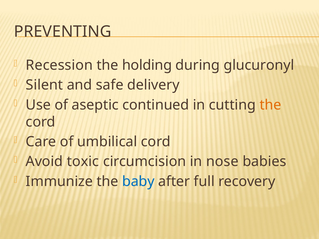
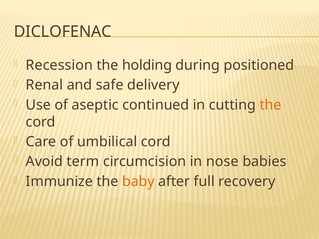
PREVENTING: PREVENTING -> DICLOFENAC
glucuronyl: glucuronyl -> positioned
Silent: Silent -> Renal
toxic: toxic -> term
baby colour: blue -> orange
